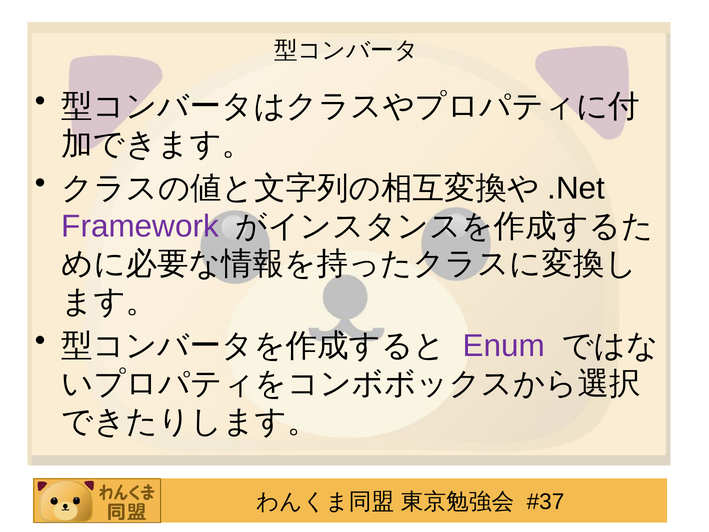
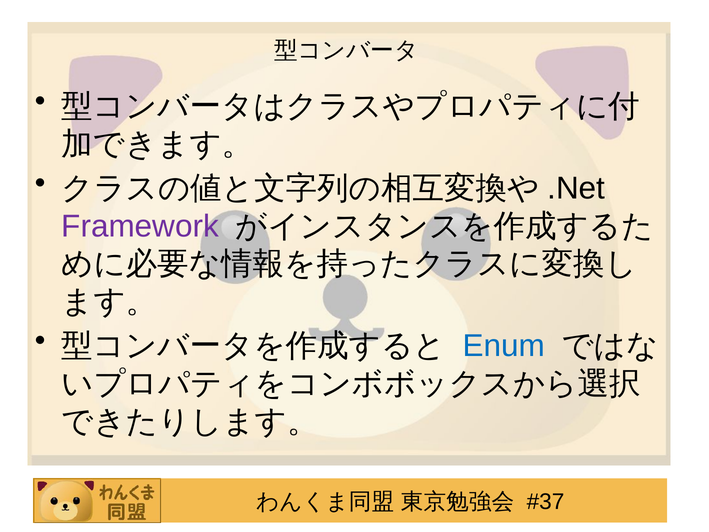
Enum colour: purple -> blue
